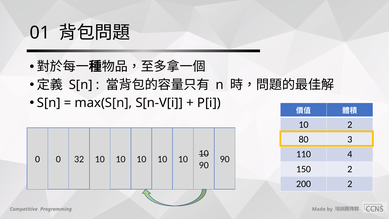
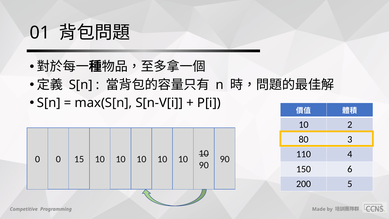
32: 32 -> 15
150 2: 2 -> 6
200 2: 2 -> 5
